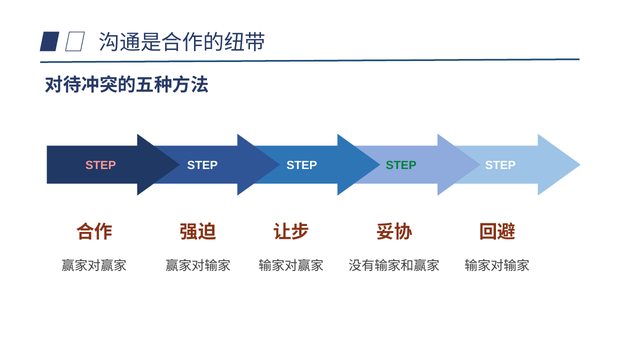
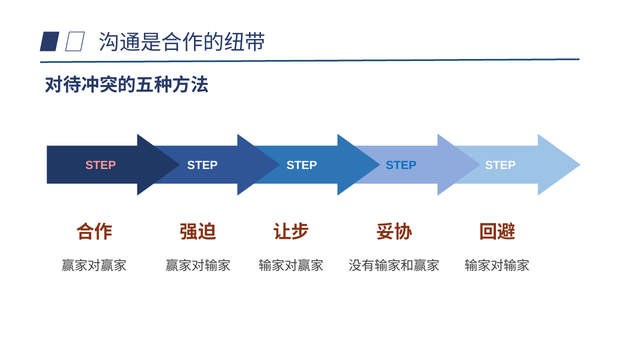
STEP at (401, 166) colour: green -> blue
